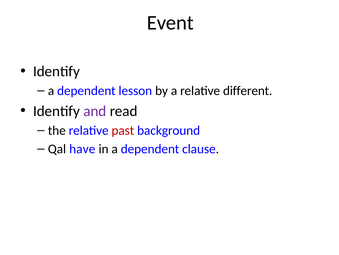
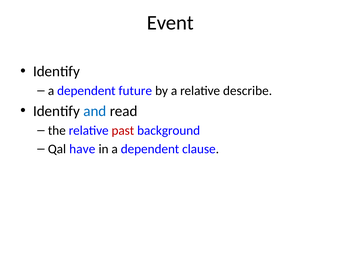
lesson: lesson -> future
different: different -> describe
and colour: purple -> blue
